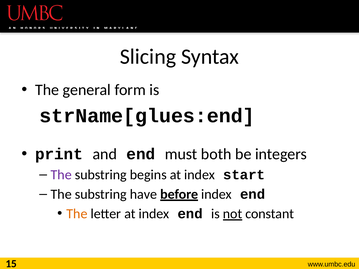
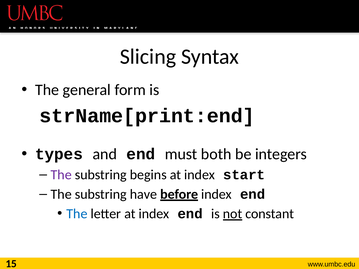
strName[glues:end: strName[glues:end -> strName[print:end
print: print -> types
The at (77, 214) colour: orange -> blue
